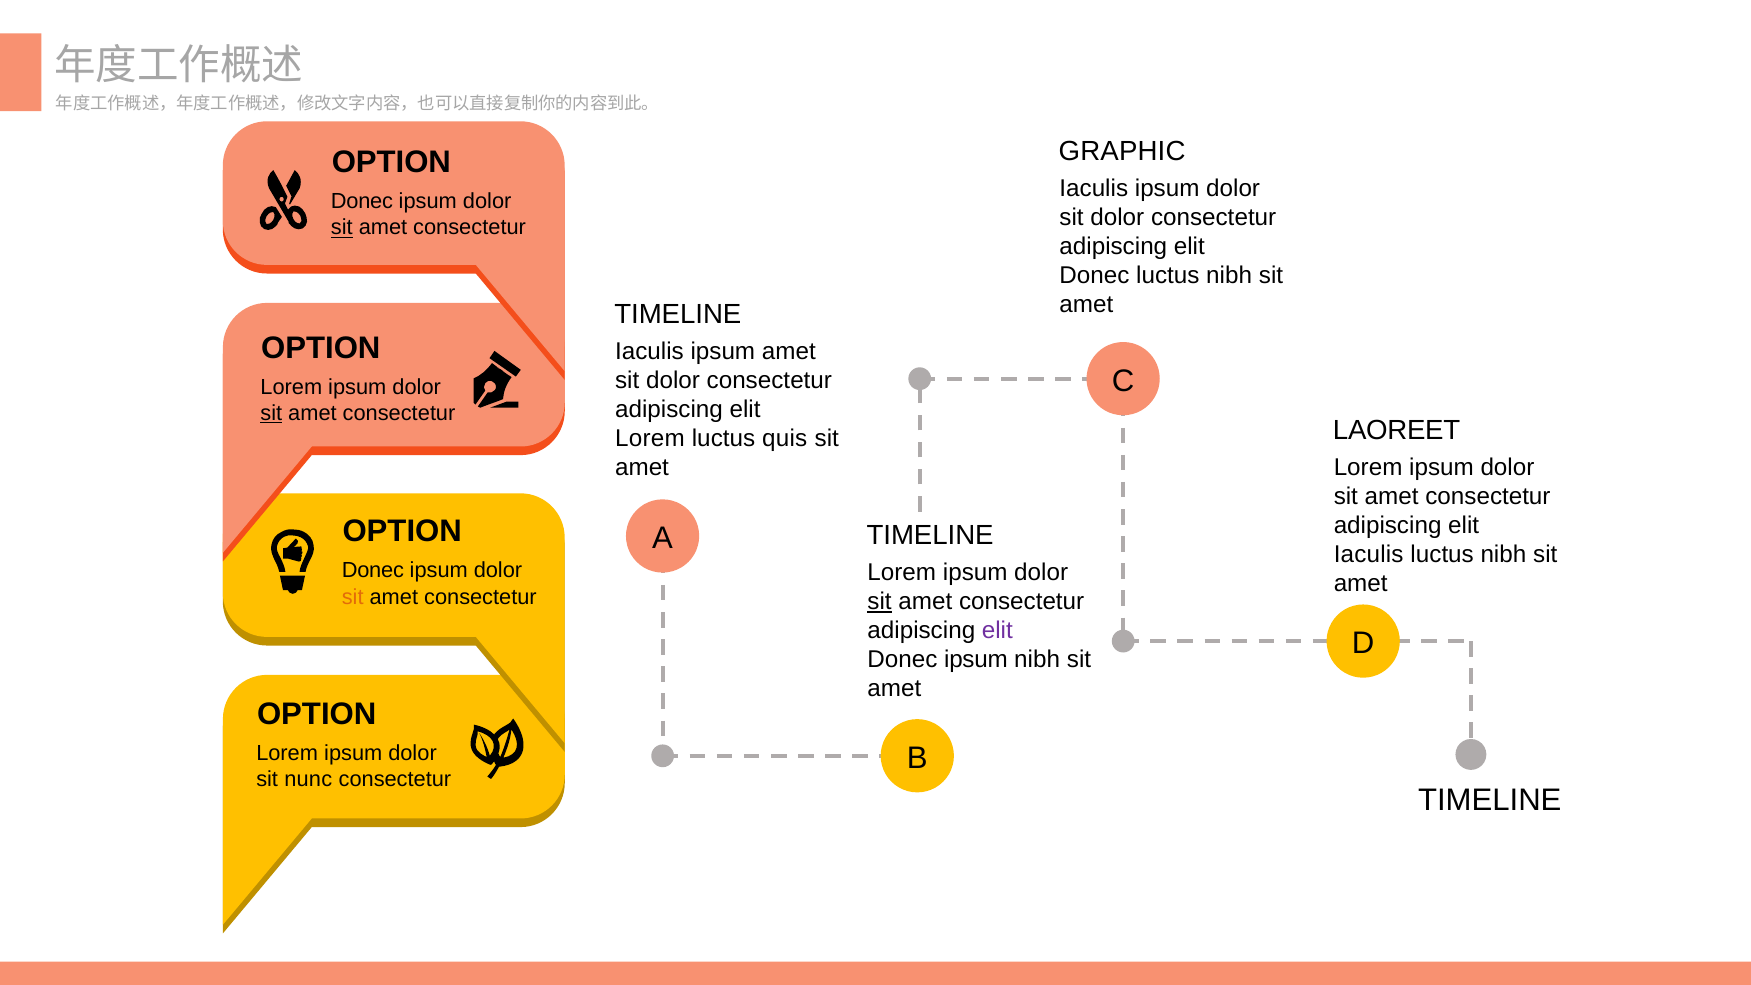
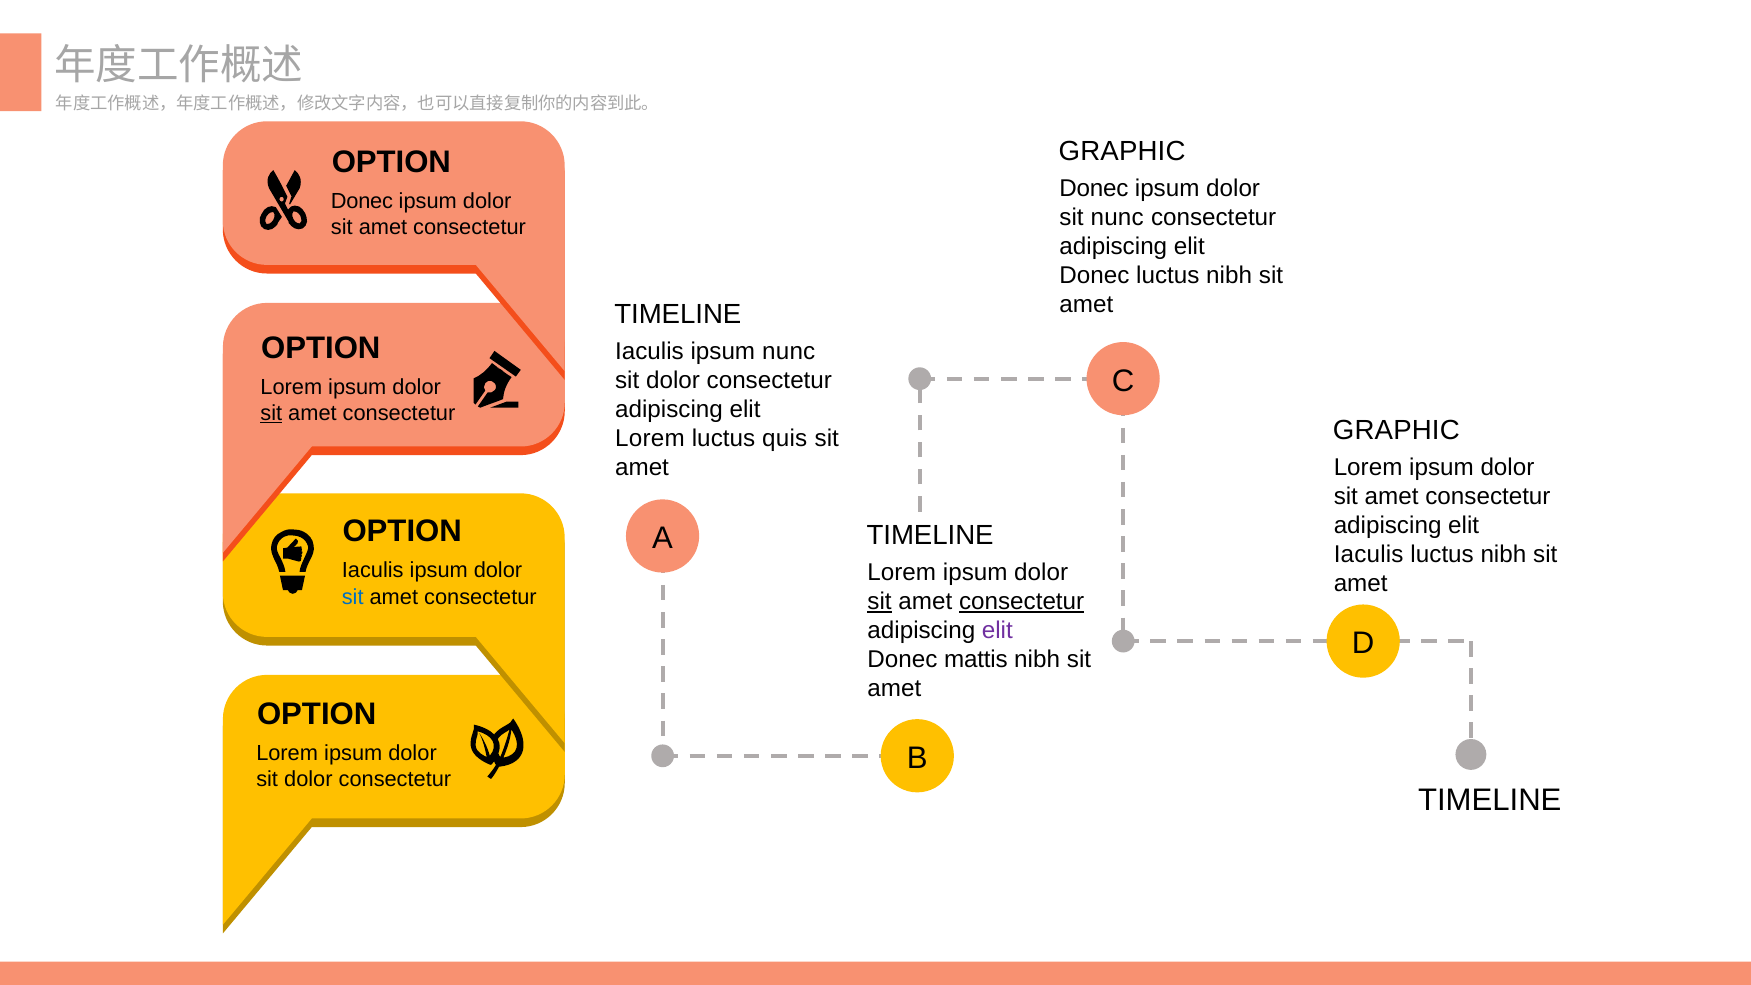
Iaculis at (1094, 188): Iaculis -> Donec
dolor at (1117, 217): dolor -> nunc
sit at (342, 228) underline: present -> none
ipsum amet: amet -> nunc
LAOREET at (1397, 430): LAOREET -> GRAPHIC
Donec at (373, 571): Donec -> Iaculis
sit at (353, 597) colour: orange -> blue
consectetur at (1022, 601) underline: none -> present
ipsum at (976, 660): ipsum -> mattis
nunc at (308, 779): nunc -> dolor
